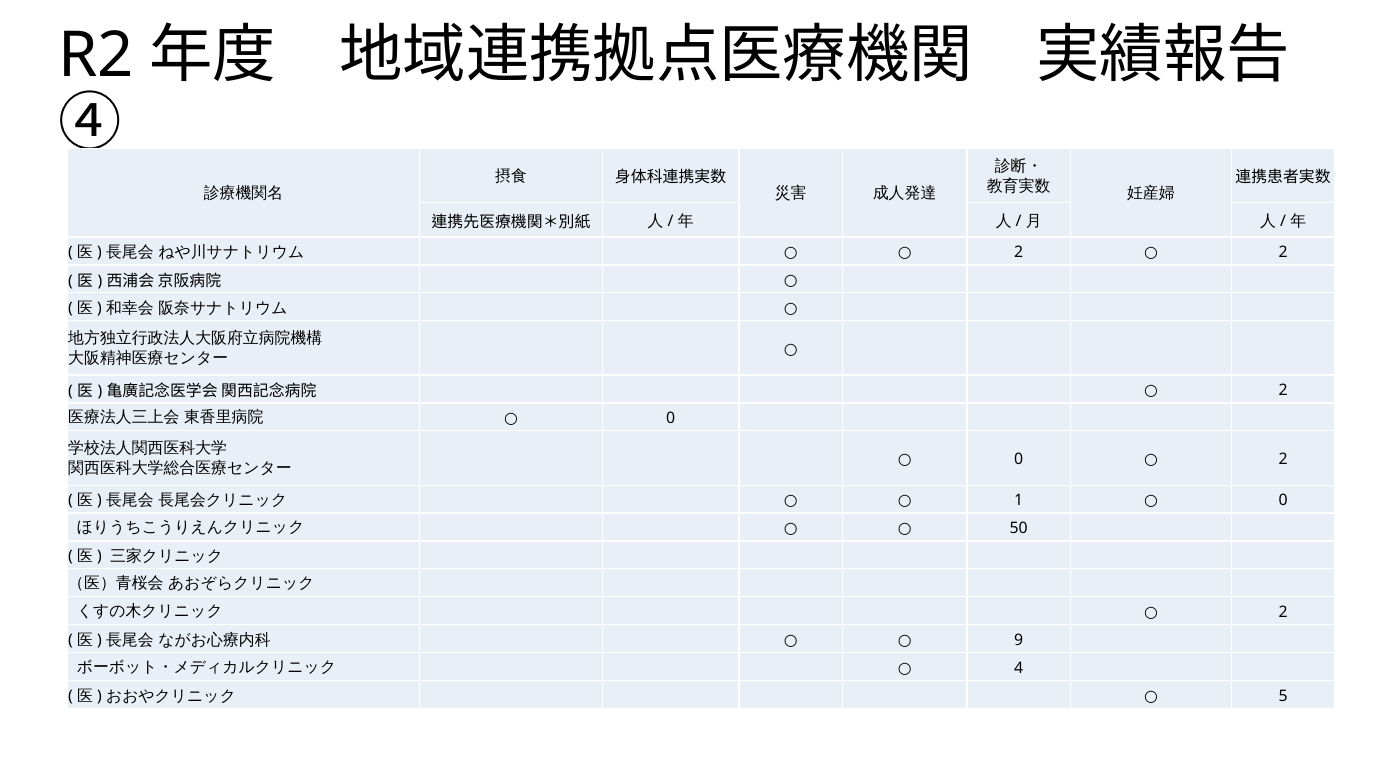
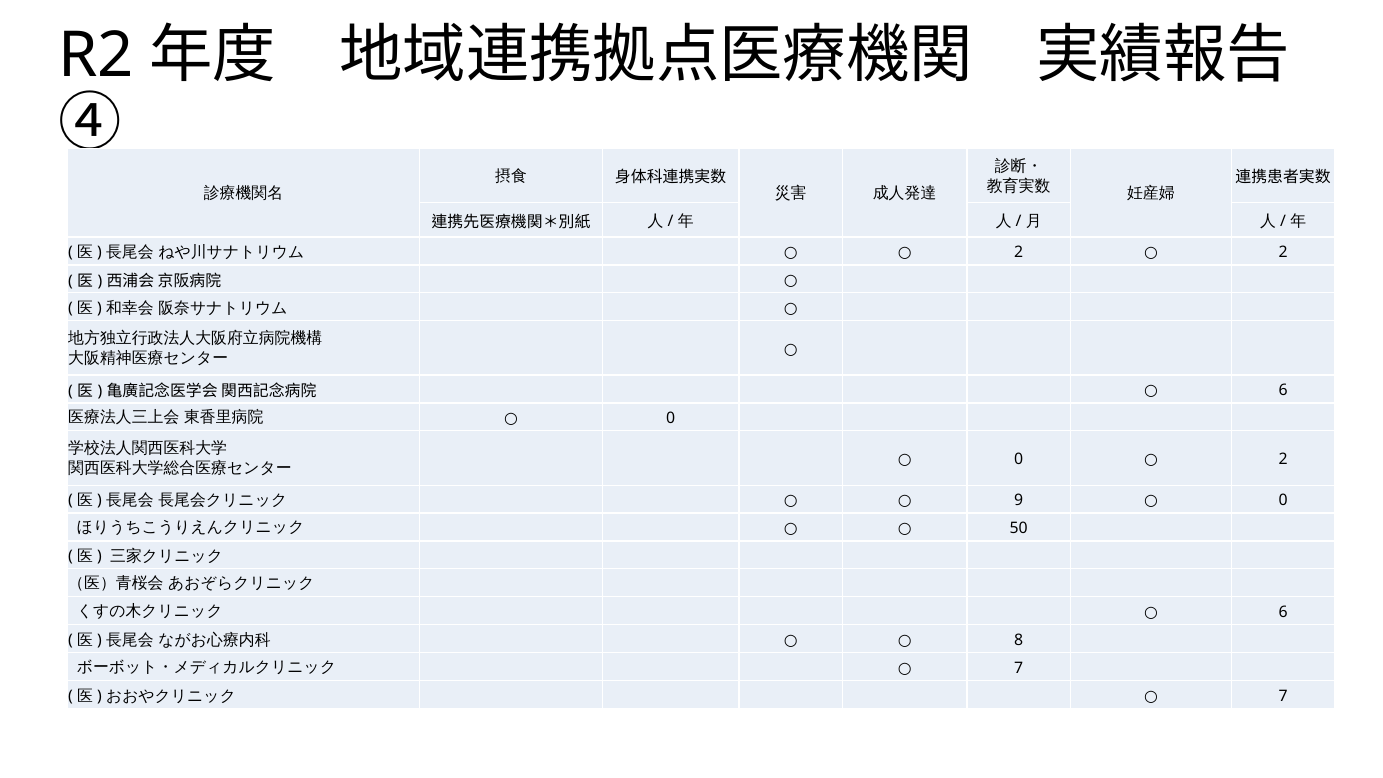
2 at (1283, 390): 2 -> 6
1: 1 -> 9
2 at (1283, 612): 2 -> 6
9: 9 -> 8
4 at (1019, 668): 4 -> 7
5 at (1283, 696): 5 -> 7
